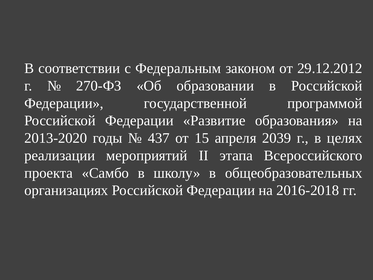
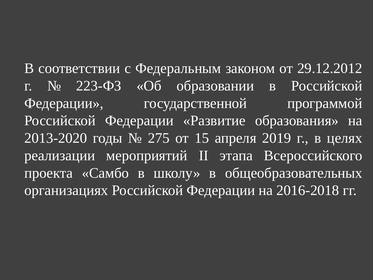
270-ФЗ: 270-ФЗ -> 223-ФЗ
437: 437 -> 275
2039: 2039 -> 2019
